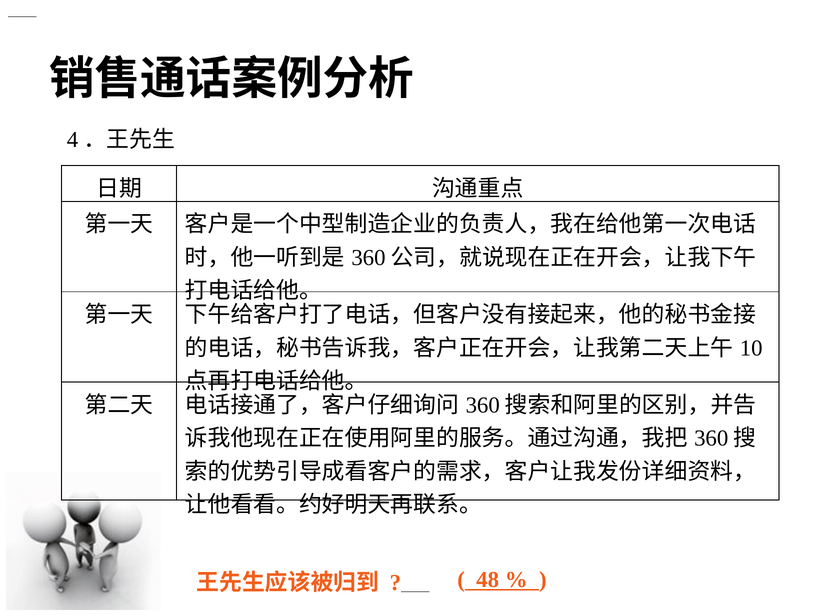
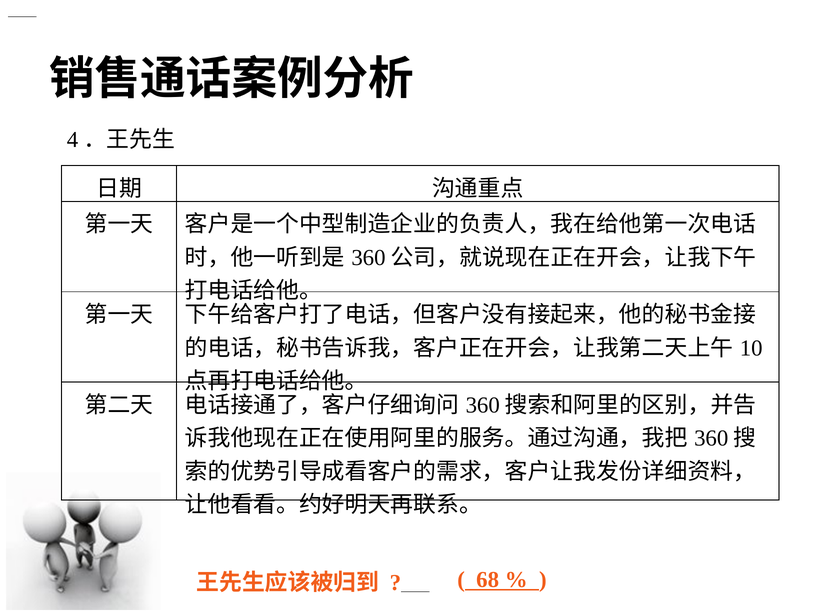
48: 48 -> 68
